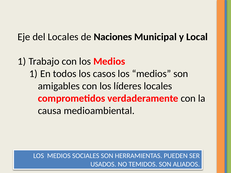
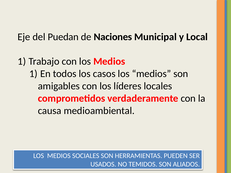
del Locales: Locales -> Puedan
